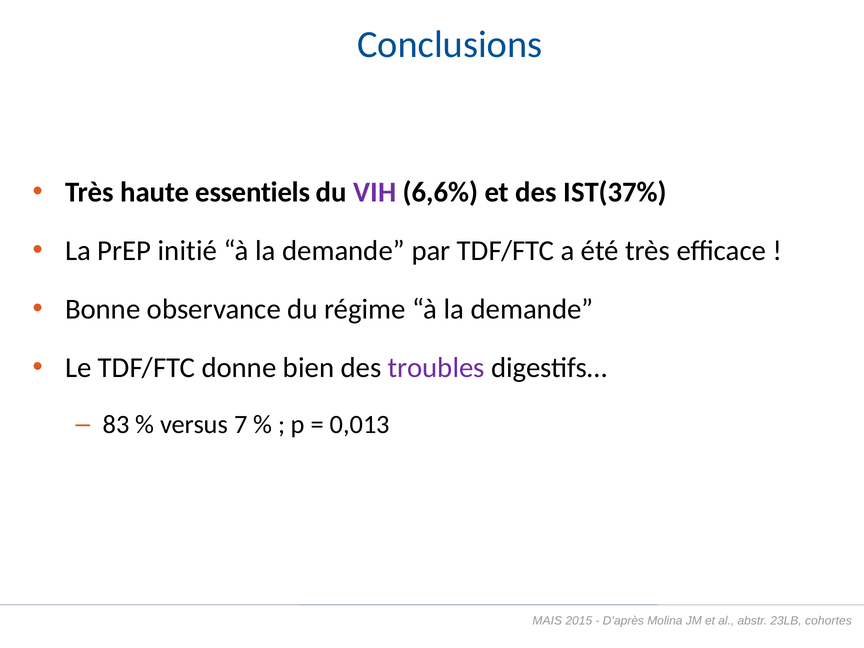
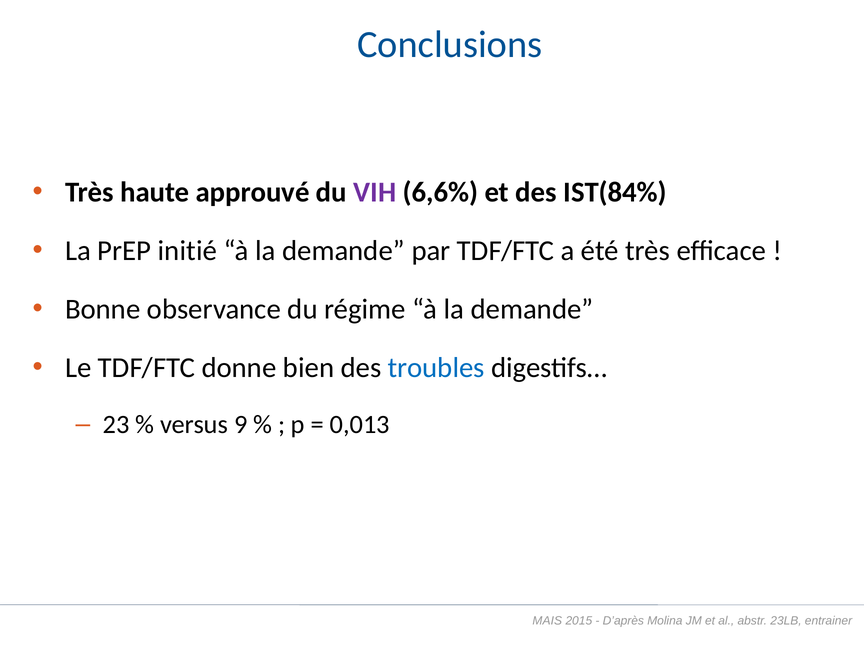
essentiels: essentiels -> approuvé
IST(37%: IST(37% -> IST(84%
troubles colour: purple -> blue
83: 83 -> 23
7: 7 -> 9
cohortes: cohortes -> entrainer
